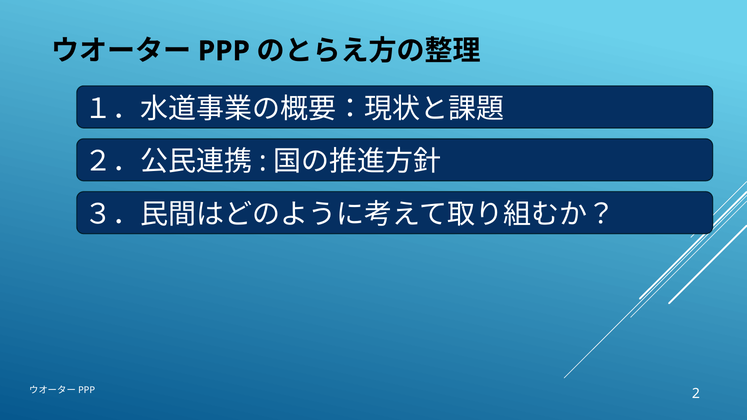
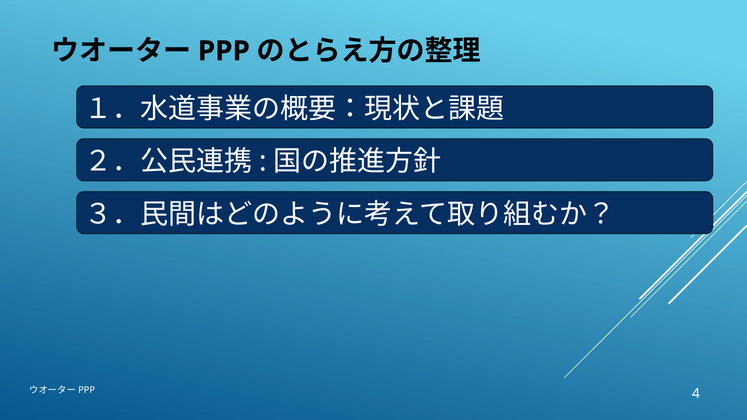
2: 2 -> 4
